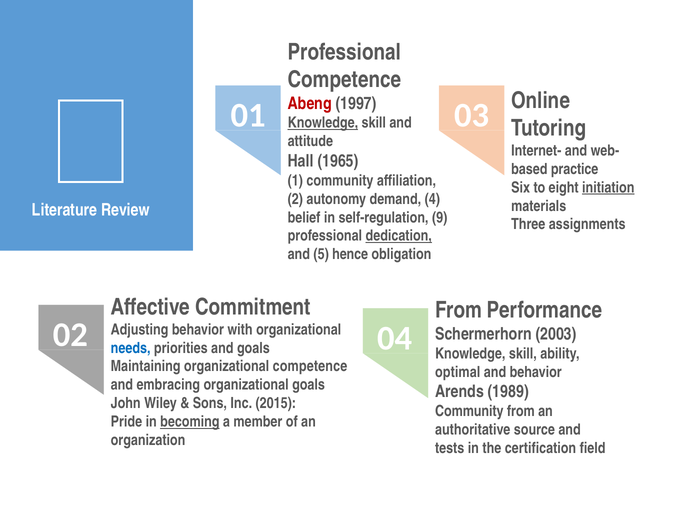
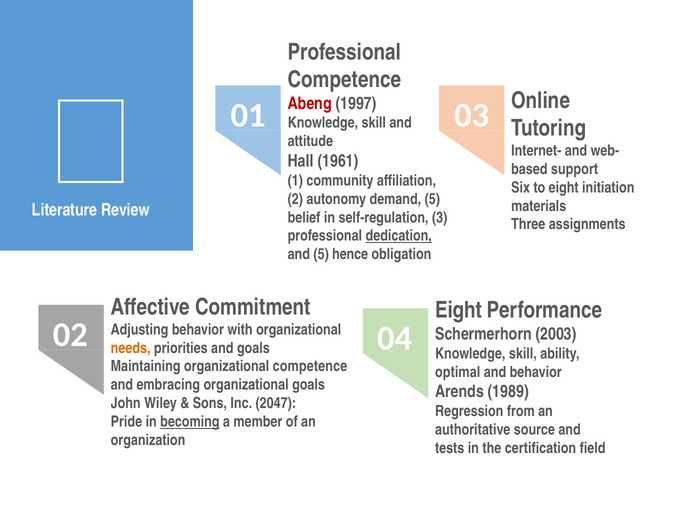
Knowledge at (323, 123) underline: present -> none
1965: 1965 -> 1961
practice: practice -> support
initiation underline: present -> none
demand 4: 4 -> 5
9: 9 -> 3
From at (458, 310): From -> Eight
needs colour: blue -> orange
2015: 2015 -> 2047
Community at (469, 411): Community -> Regression
